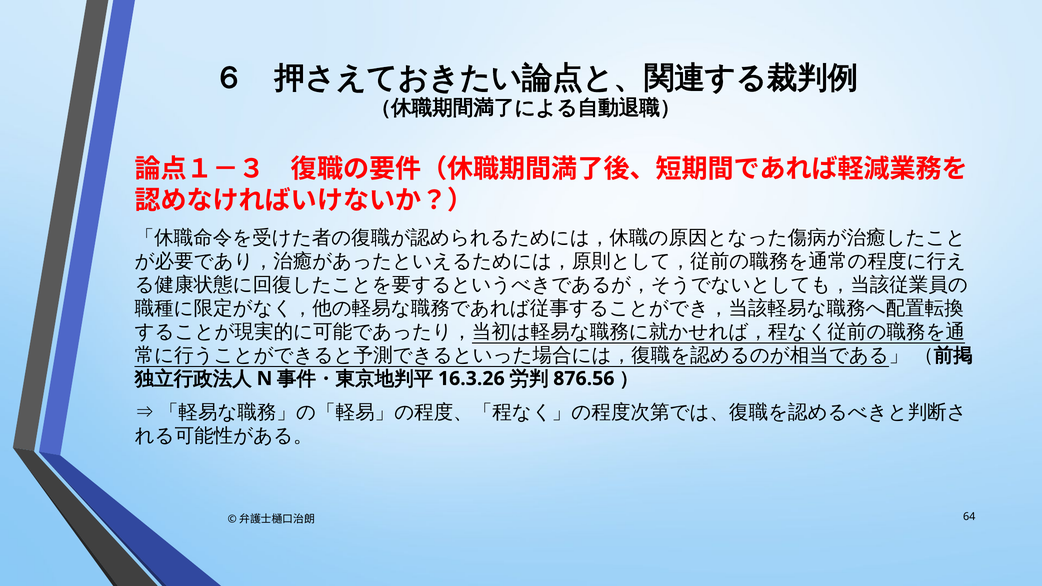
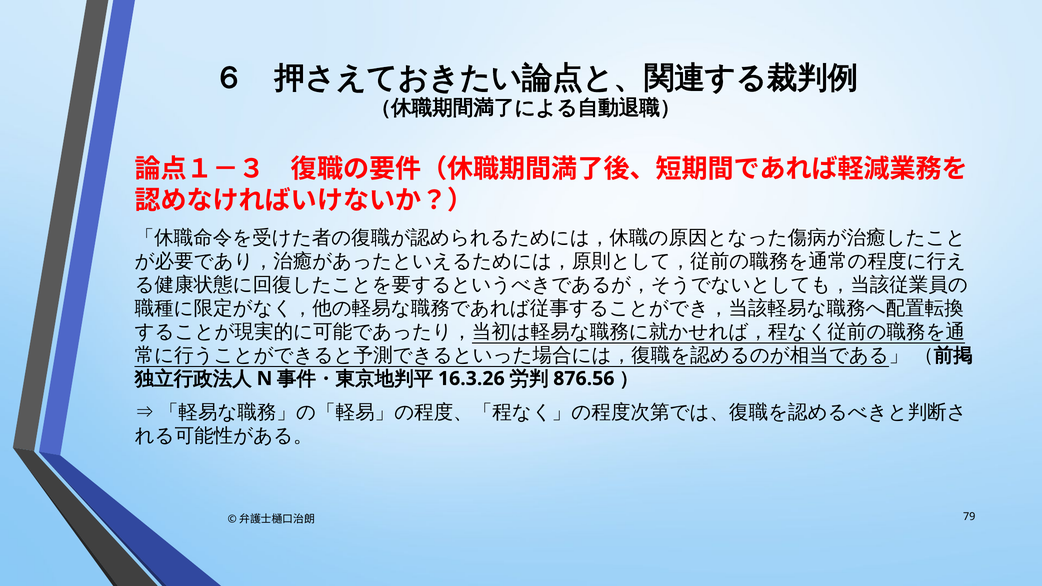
64: 64 -> 79
